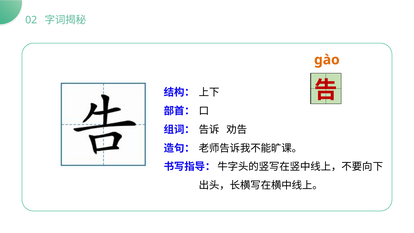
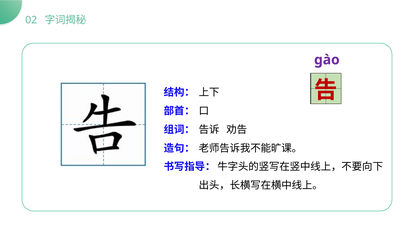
ɡào colour: orange -> purple
